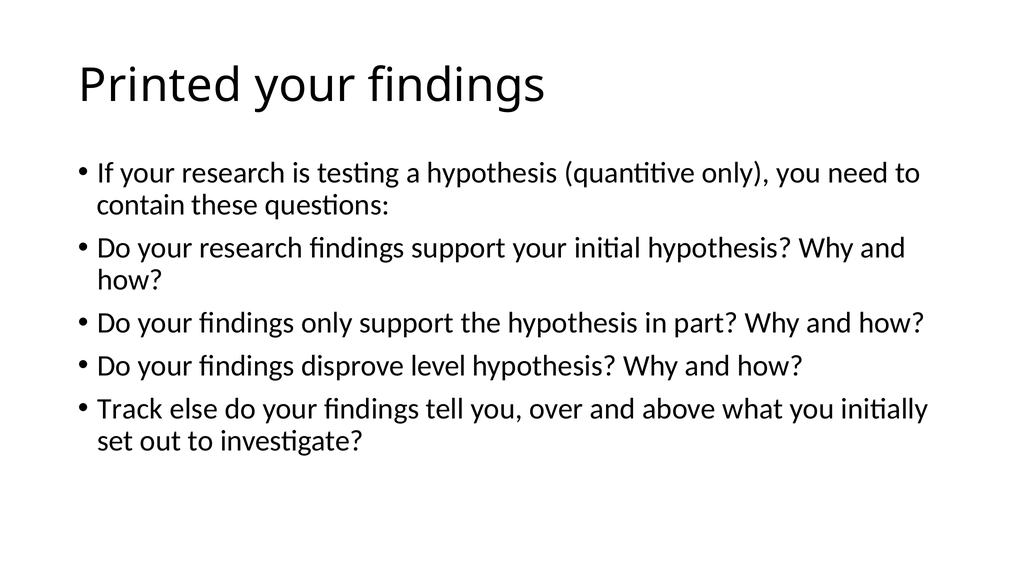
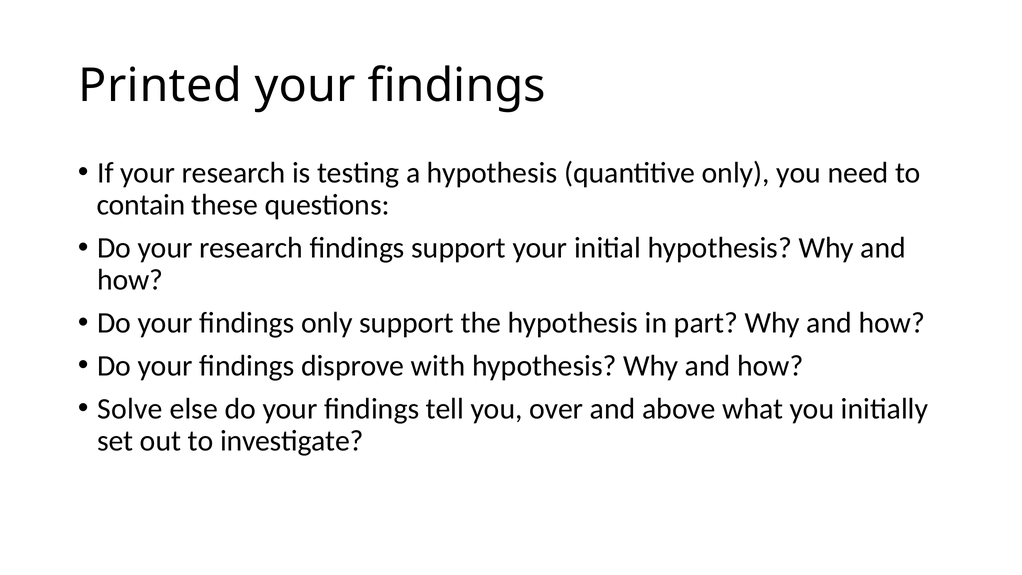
level: level -> with
Track: Track -> Solve
